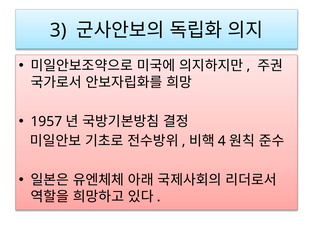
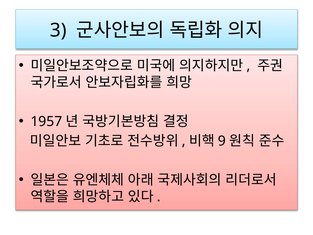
4: 4 -> 9
